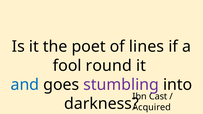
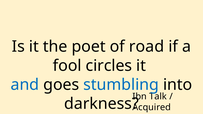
lines: lines -> road
round: round -> circles
stumbling colour: purple -> blue
Cast: Cast -> Talk
